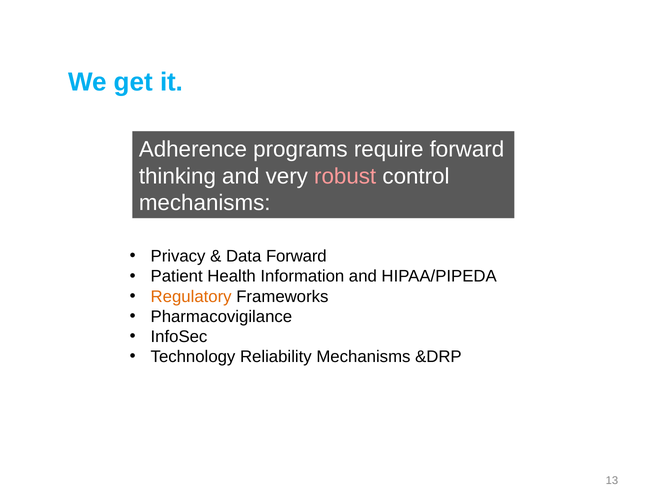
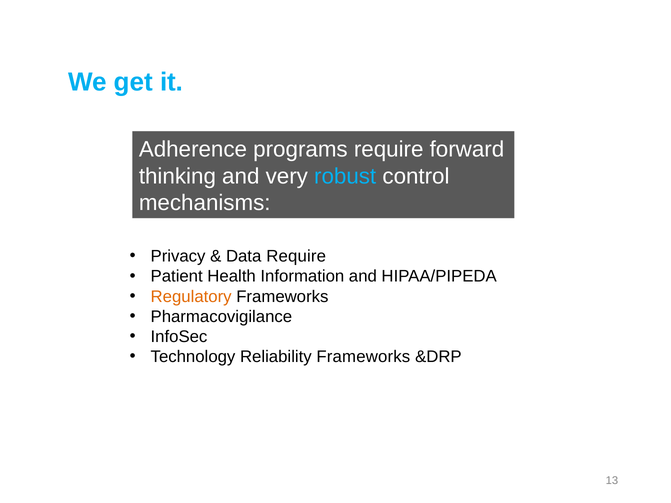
robust colour: pink -> light blue
Data Forward: Forward -> Require
Reliability Mechanisms: Mechanisms -> Frameworks
